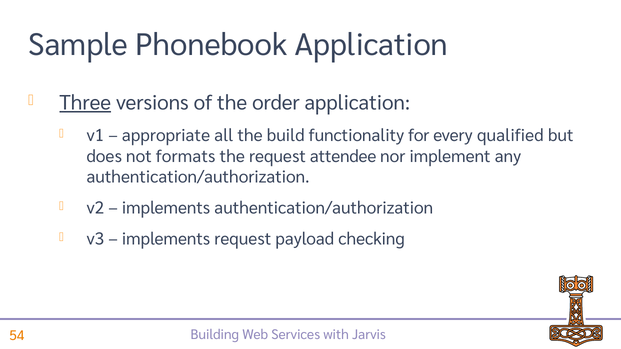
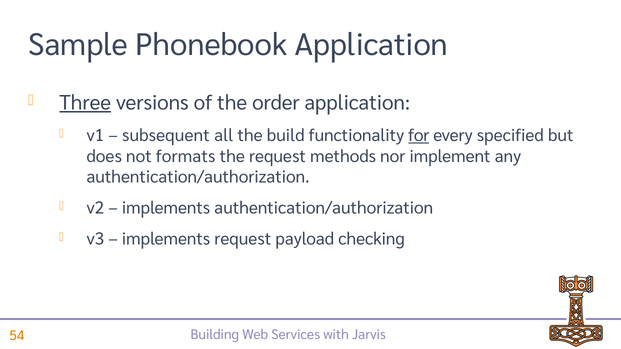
appropriate: appropriate -> subsequent
for underline: none -> present
qualified: qualified -> specified
attendee: attendee -> methods
